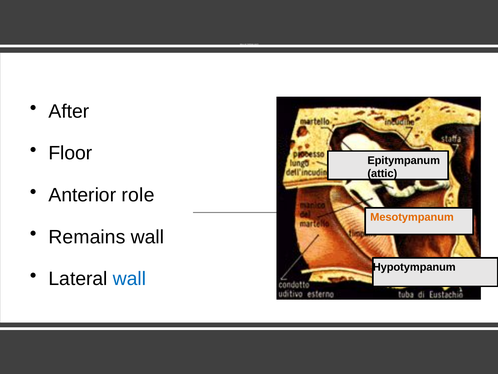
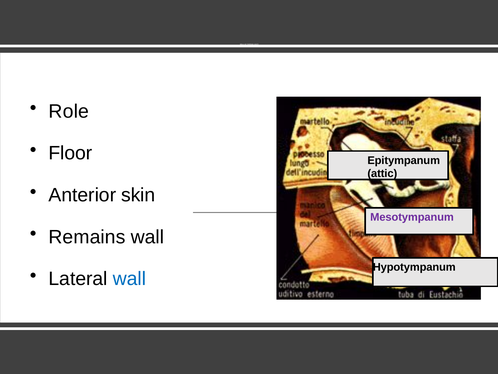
After: After -> Role
role: role -> skin
Mesotympanum colour: orange -> purple
